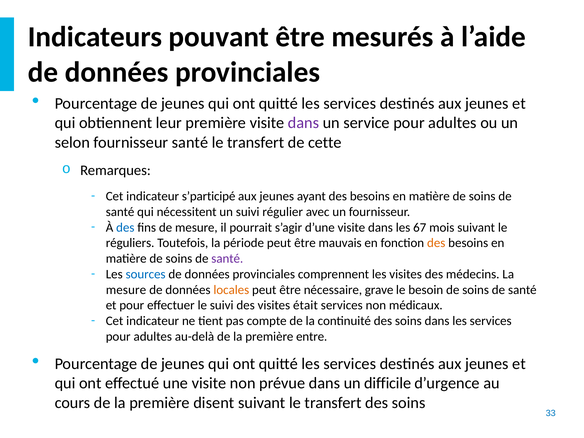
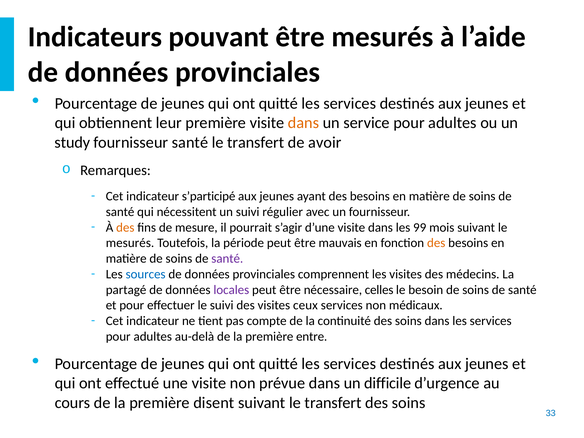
dans at (303, 123) colour: purple -> orange
selon: selon -> study
cette: cette -> avoir
des at (125, 227) colour: blue -> orange
67: 67 -> 99
réguliers at (130, 243): réguliers -> mesurés
mesure at (126, 290): mesure -> partagé
locales colour: orange -> purple
grave: grave -> celles
était: était -> ceux
